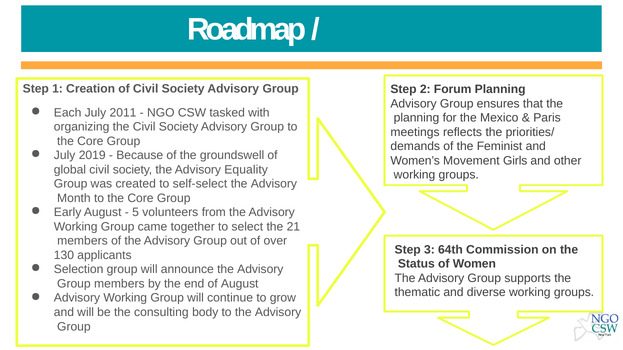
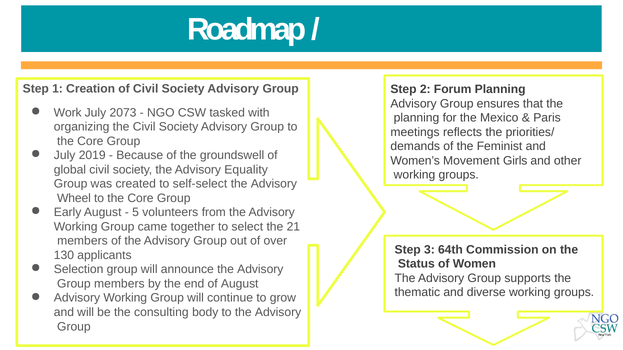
Each: Each -> Work
2011: 2011 -> 2073
Month: Month -> Wheel
